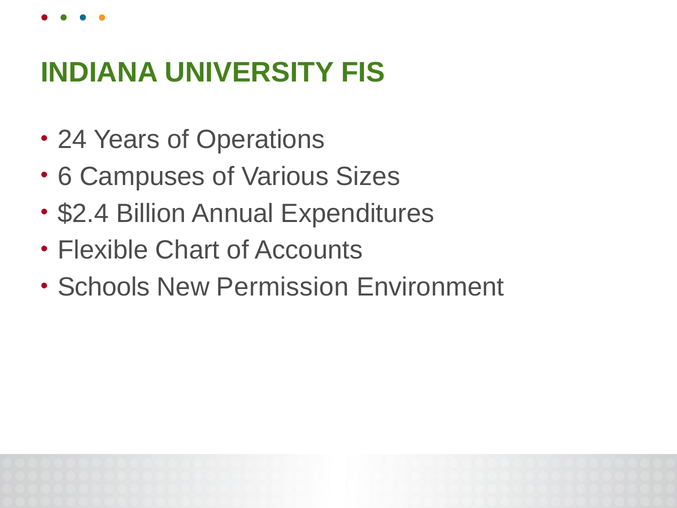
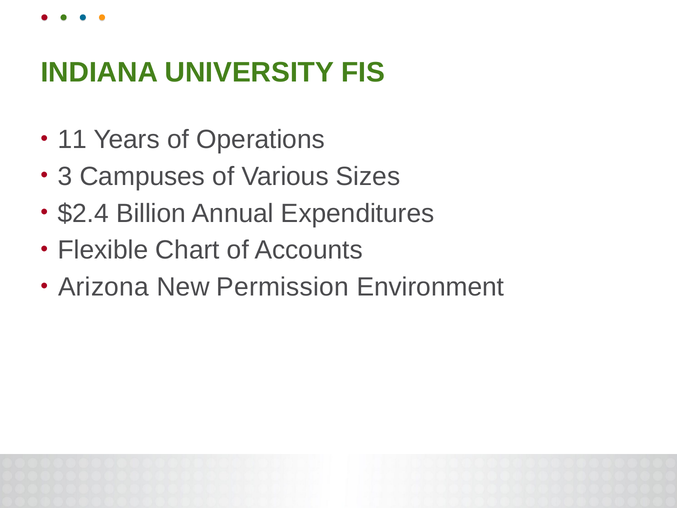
24: 24 -> 11
6: 6 -> 3
Schools: Schools -> Arizona
